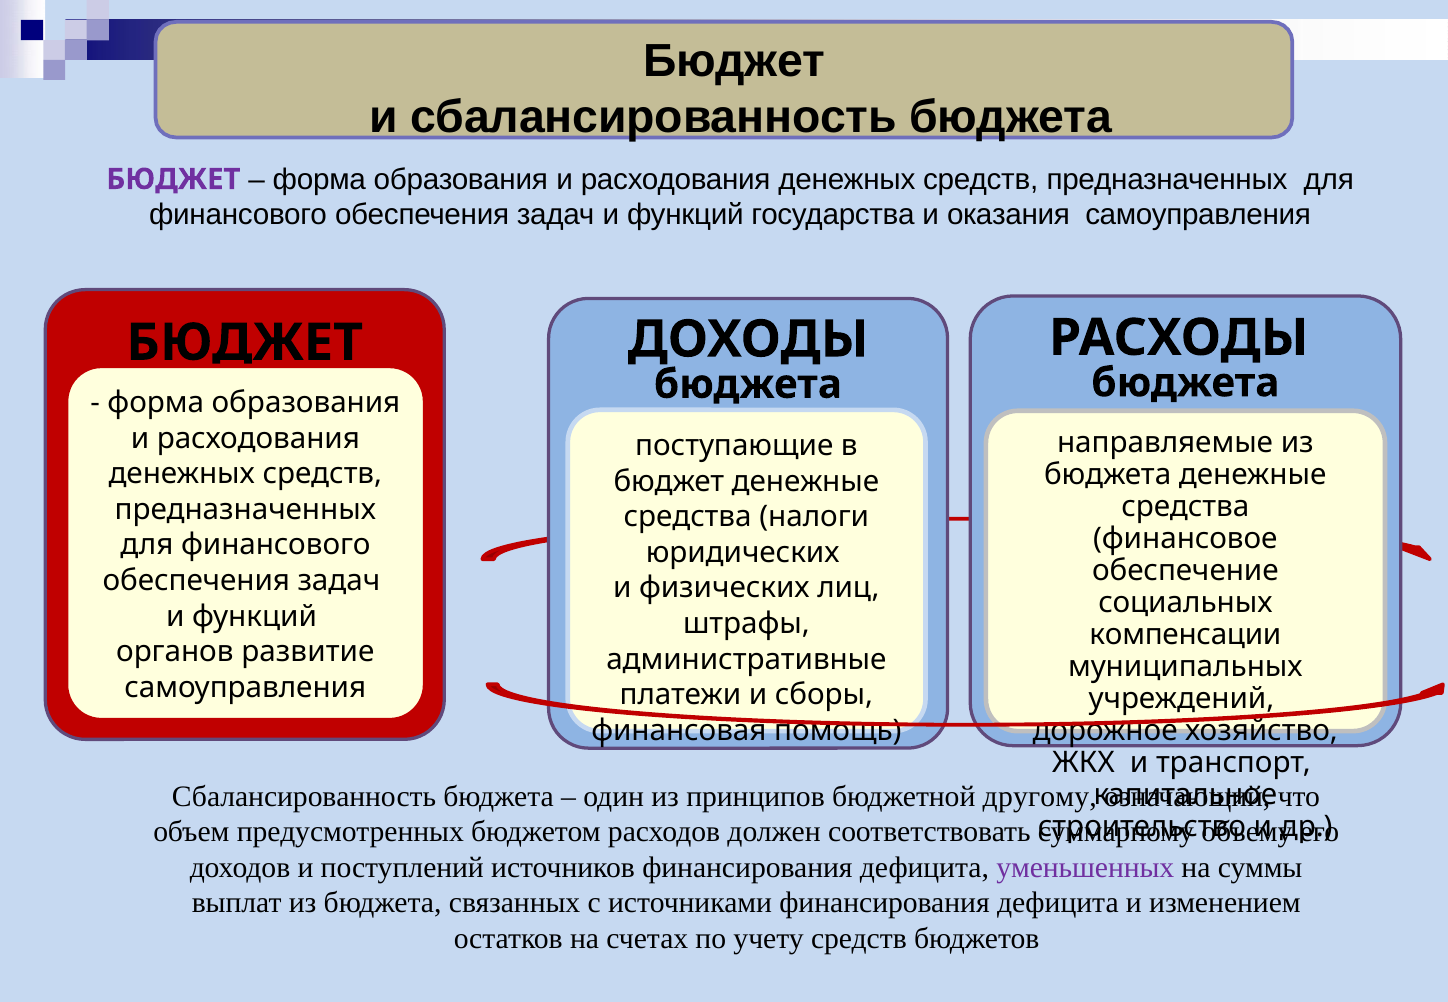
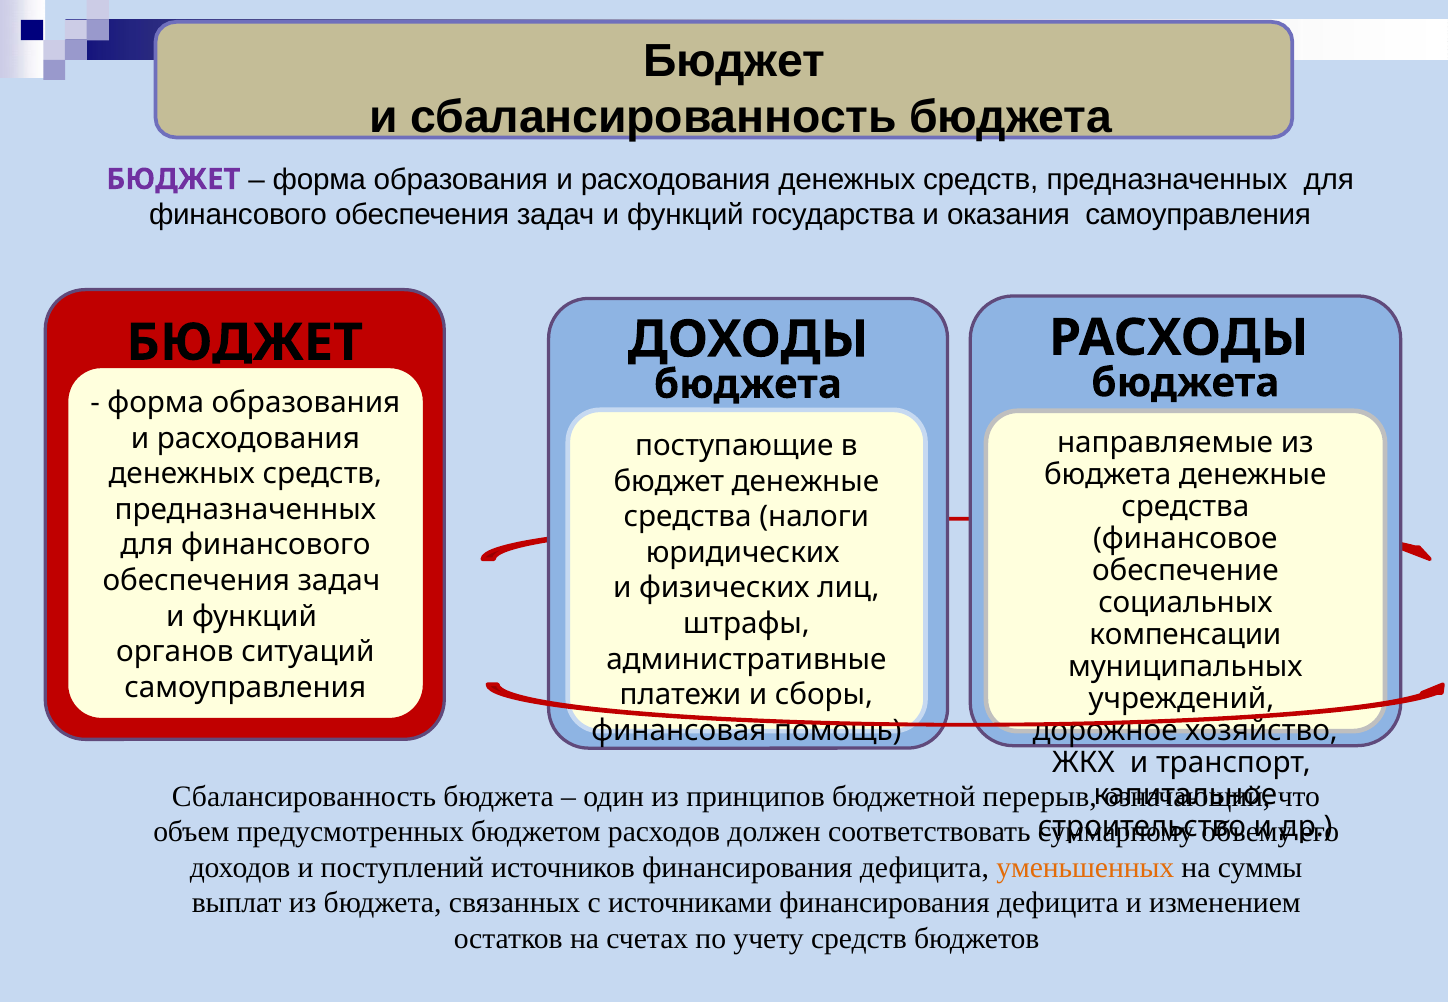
развитие: развитие -> ситуаций
другому: другому -> перерыв
уменьшенных colour: purple -> orange
